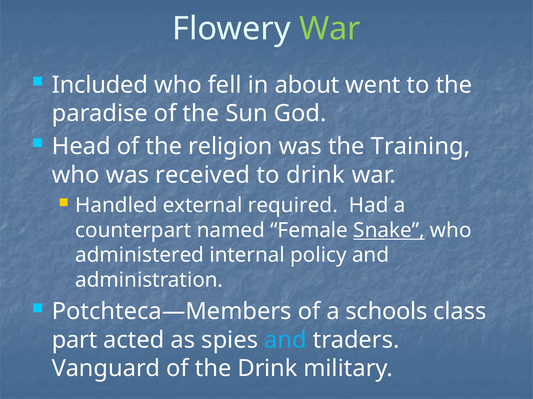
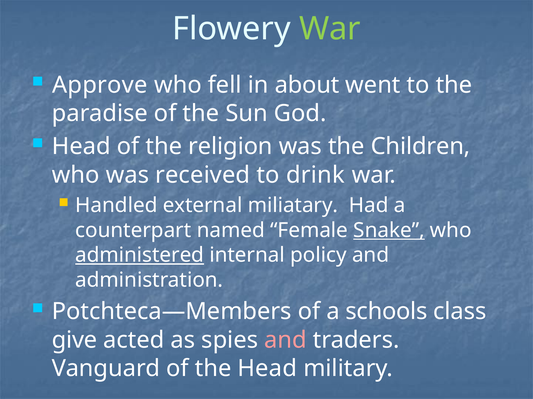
Included: Included -> Approve
Training: Training -> Children
required: required -> miliatary
administered underline: none -> present
part: part -> give
and at (285, 341) colour: light blue -> pink
the Drink: Drink -> Head
